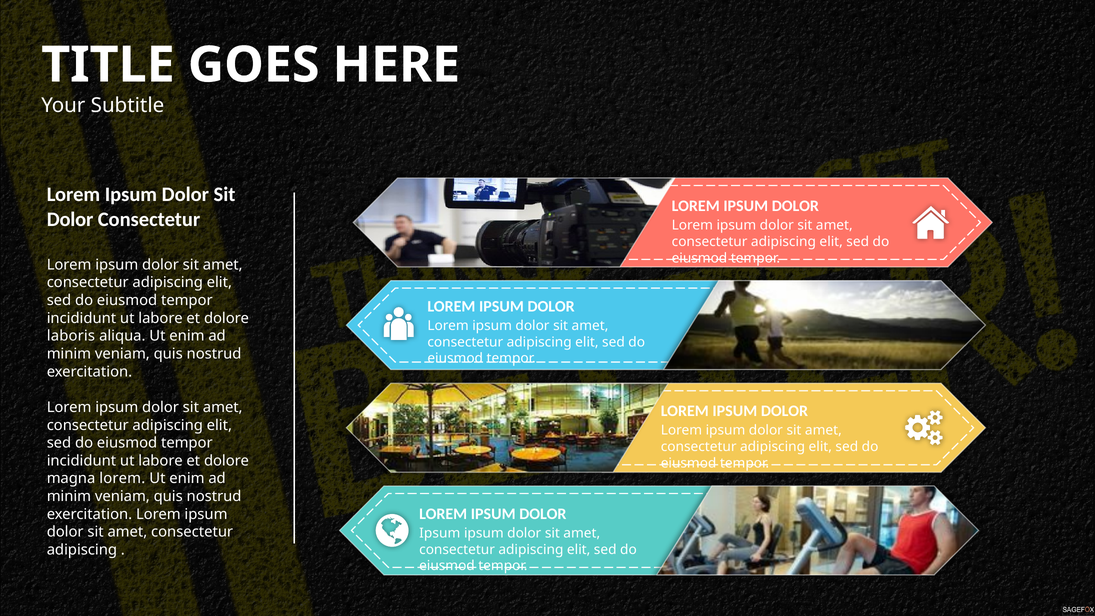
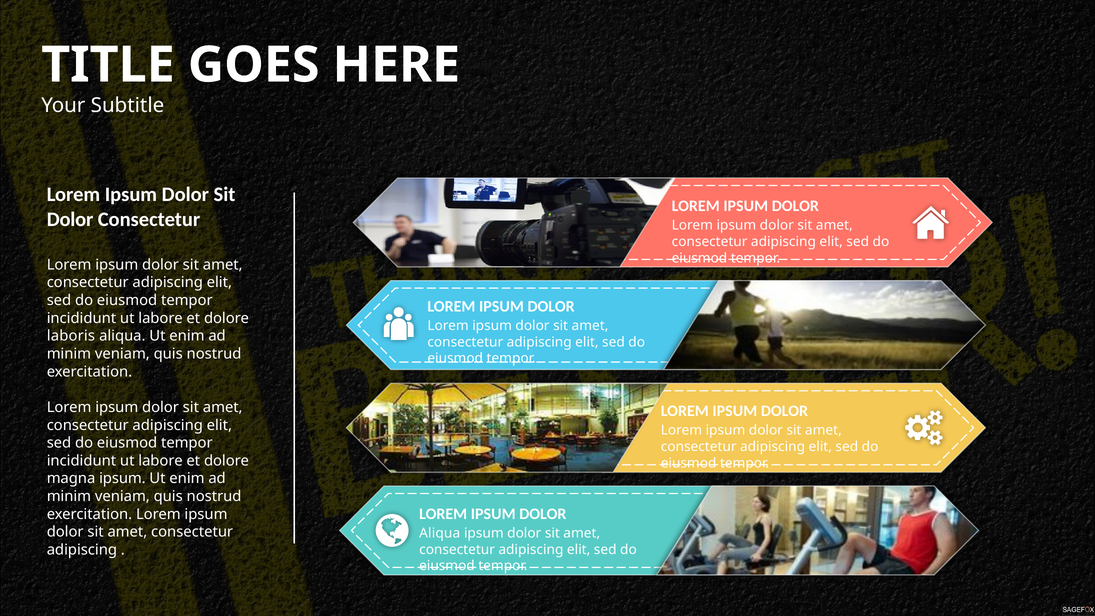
magna lorem: lorem -> ipsum
Ipsum at (440, 533): Ipsum -> Aliqua
